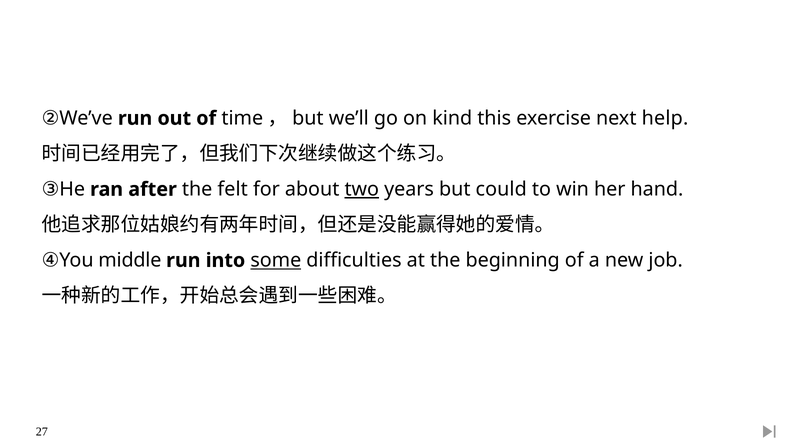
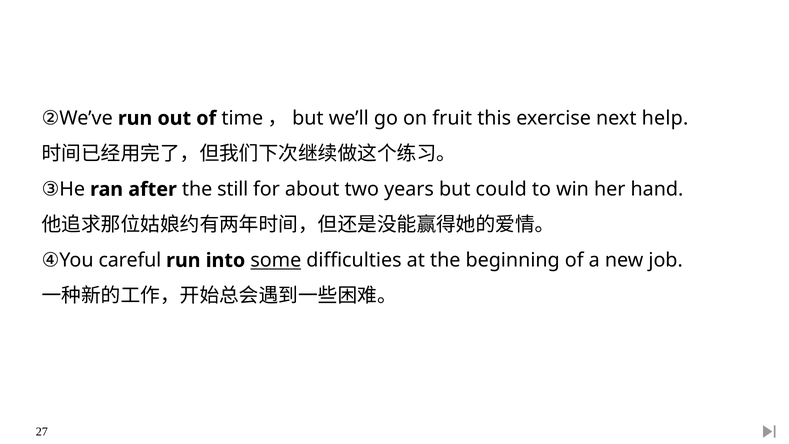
kind: kind -> fruit
felt: felt -> still
two underline: present -> none
middle: middle -> careful
